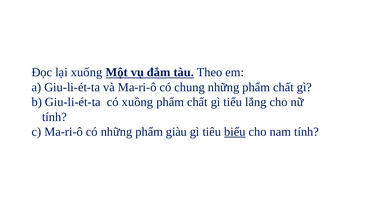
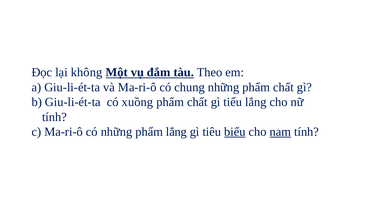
xuống: xuống -> không
phẩm giàu: giàu -> lắng
nam underline: none -> present
